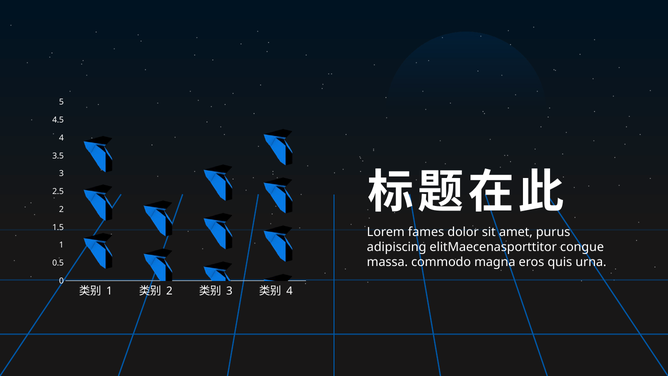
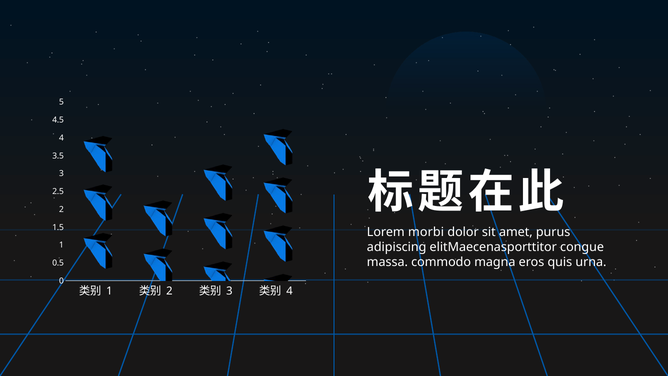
fames: fames -> morbi
